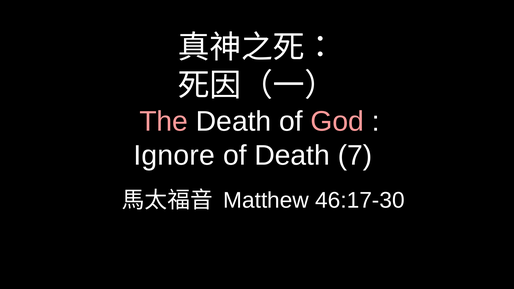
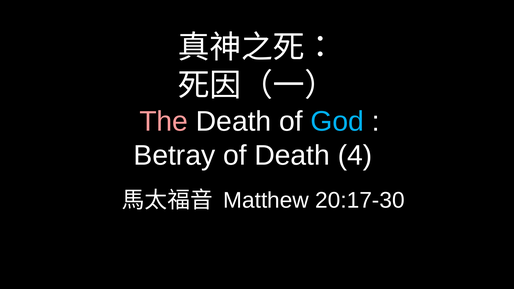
God colour: pink -> light blue
Ignore: Ignore -> Betray
7: 7 -> 4
46:17-30: 46:17-30 -> 20:17-30
